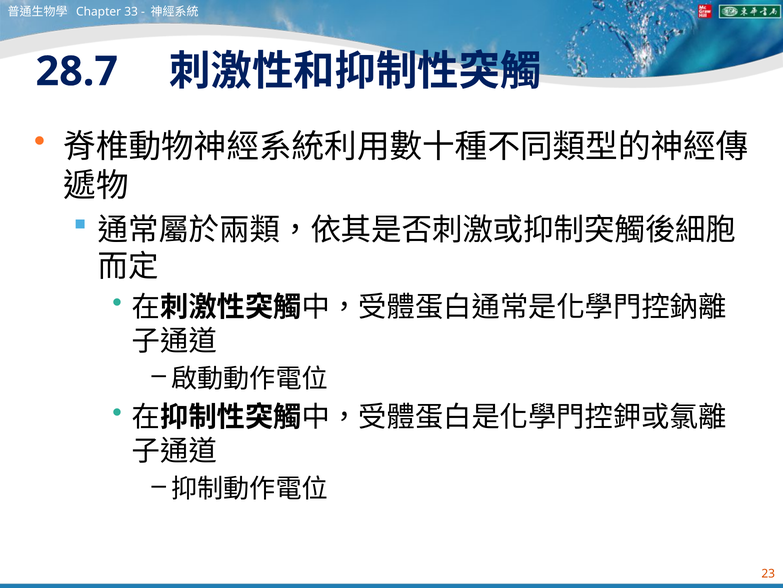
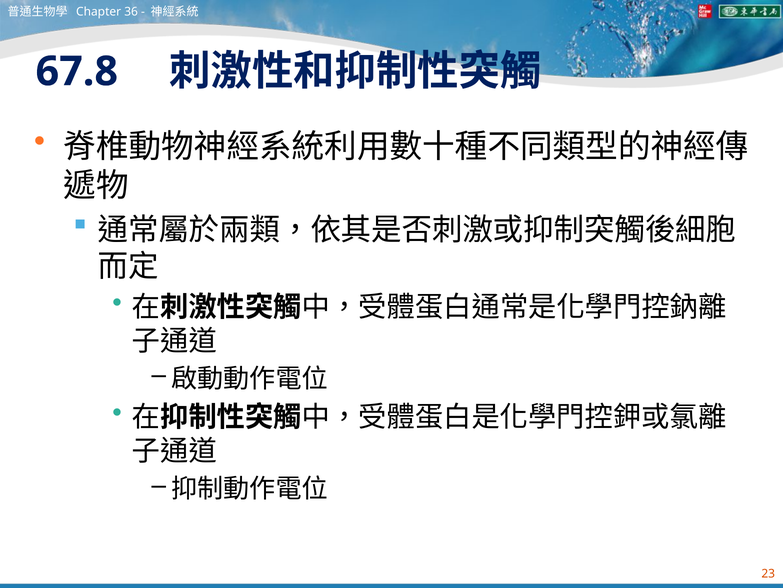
33: 33 -> 36
28.7: 28.7 -> 67.8
